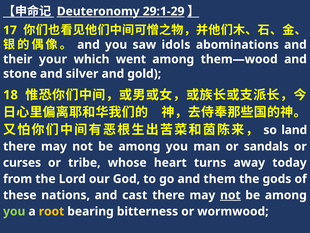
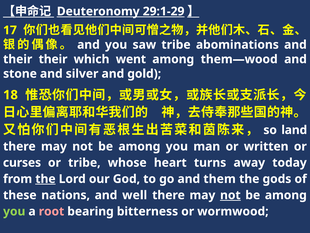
saw idols: idols -> tribe
their your: your -> their
sandals: sandals -> written
the at (45, 179) underline: none -> present
cast: cast -> well
root colour: yellow -> pink
